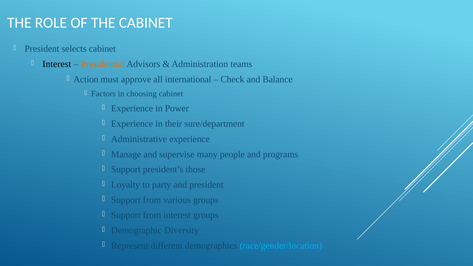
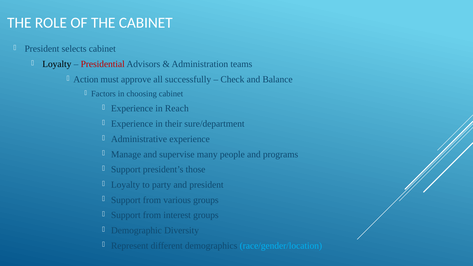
Interest at (57, 64): Interest -> Loyalty
Presidential colour: orange -> red
international: international -> successfully
Power: Power -> Reach
